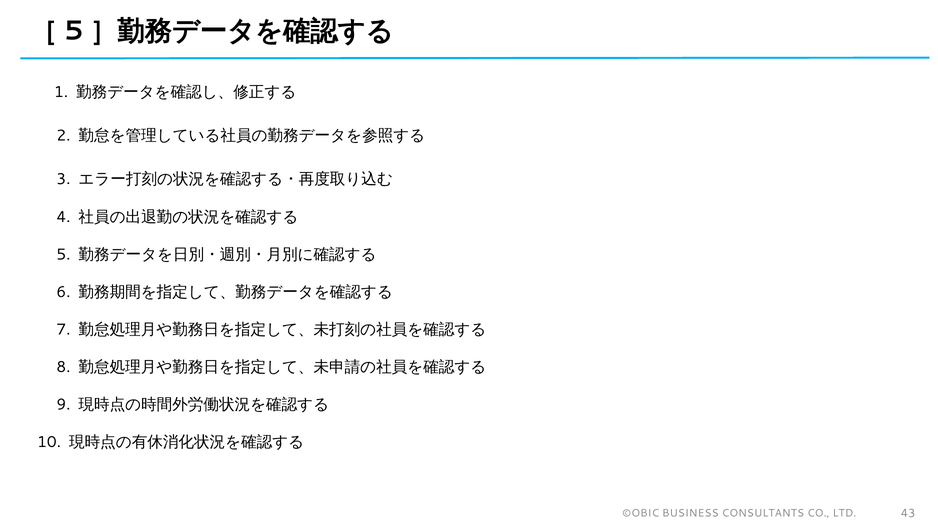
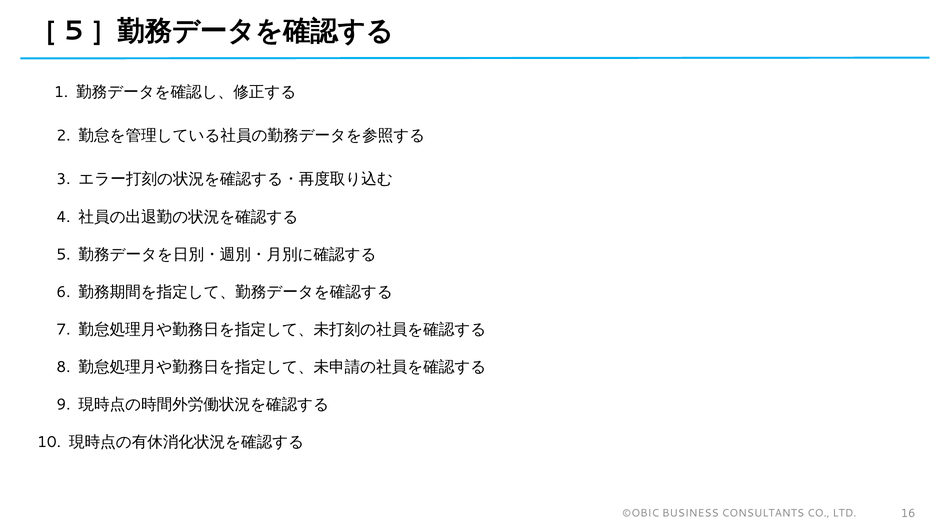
43: 43 -> 16
